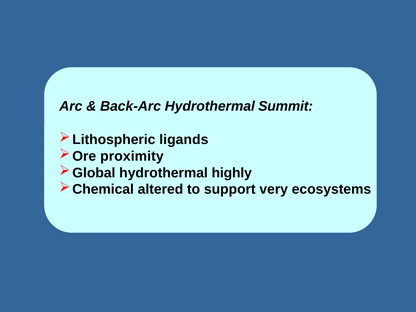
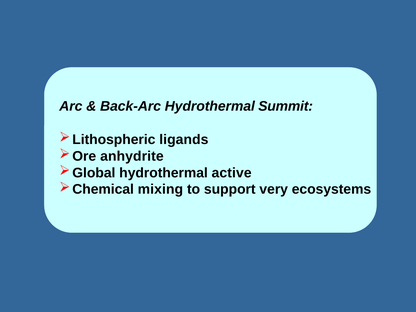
proximity: proximity -> anhydrite
highly: highly -> active
altered: altered -> mixing
